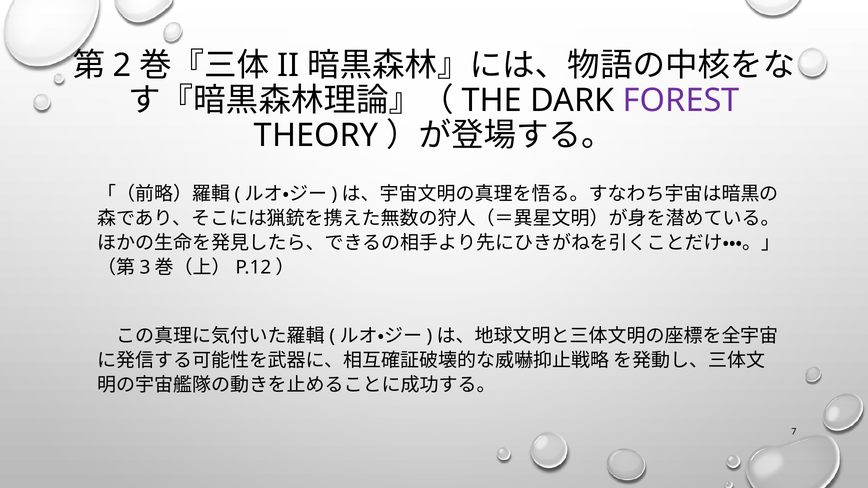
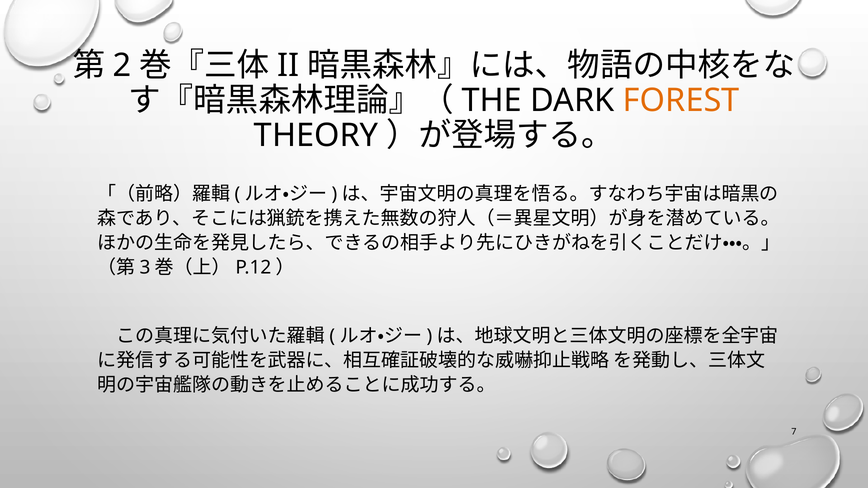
FOREST colour: purple -> orange
